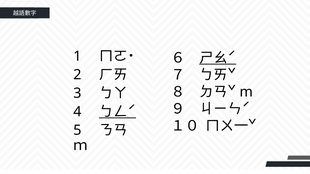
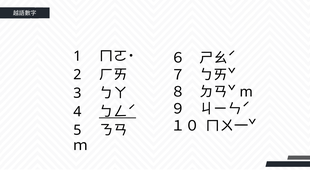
ㄕㄠˊ underline: present -> none
